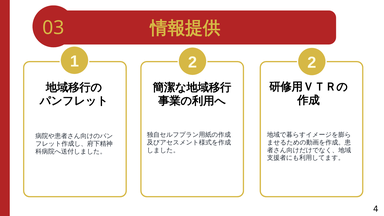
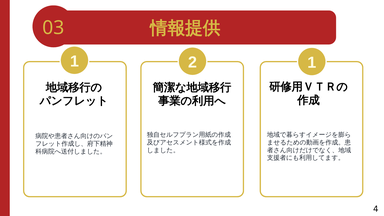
2 2: 2 -> 1
